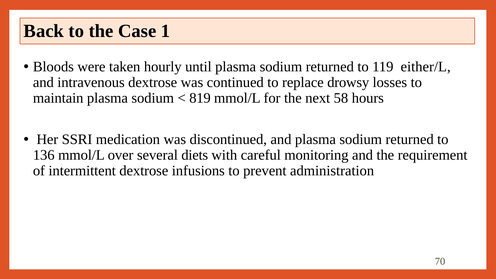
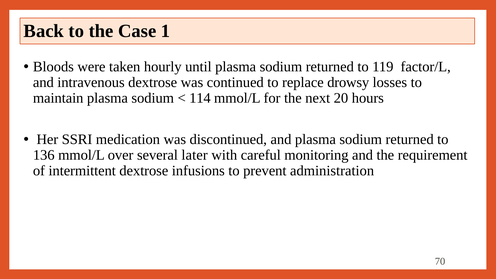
either/L: either/L -> factor/L
819: 819 -> 114
58: 58 -> 20
diets: diets -> later
